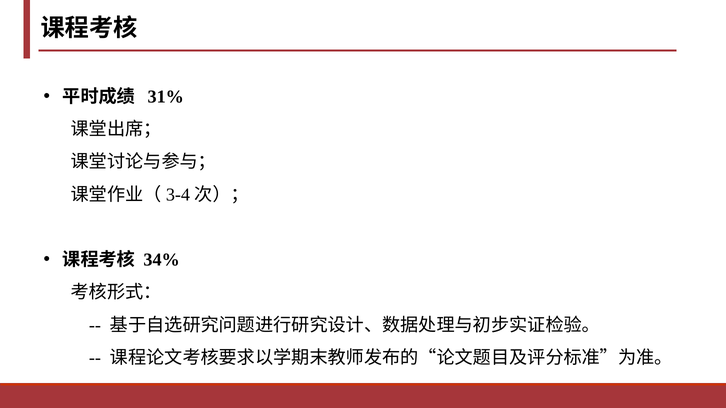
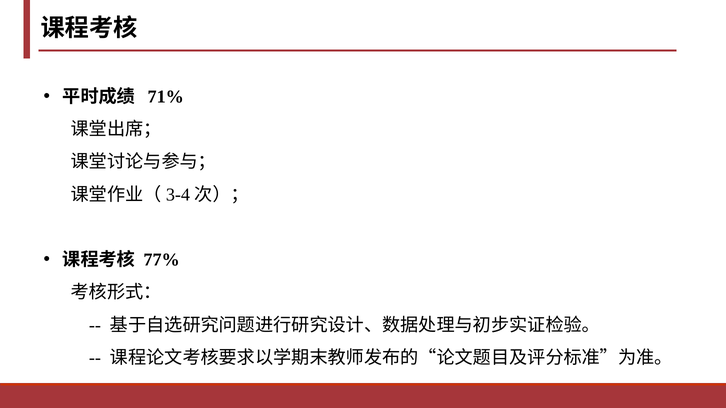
31%: 31% -> 71%
34%: 34% -> 77%
